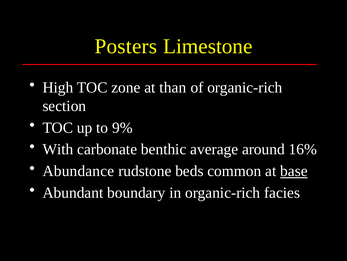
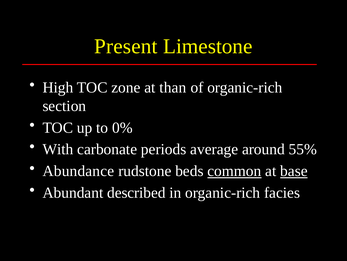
Posters: Posters -> Present
9%: 9% -> 0%
benthic: benthic -> periods
16%: 16% -> 55%
common underline: none -> present
boundary: boundary -> described
